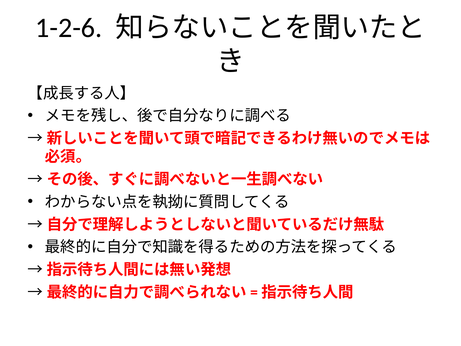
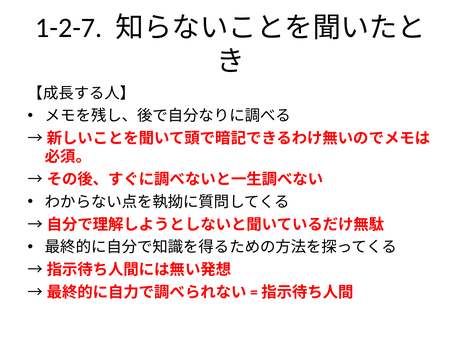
1-2-6: 1-2-6 -> 1-2-7
